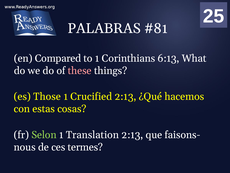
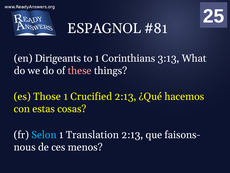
PALABRAS: PALABRAS -> ESPAGNOL
Compared: Compared -> Dirigeants
6:13: 6:13 -> 3:13
Selon colour: light green -> light blue
termes: termes -> menos
